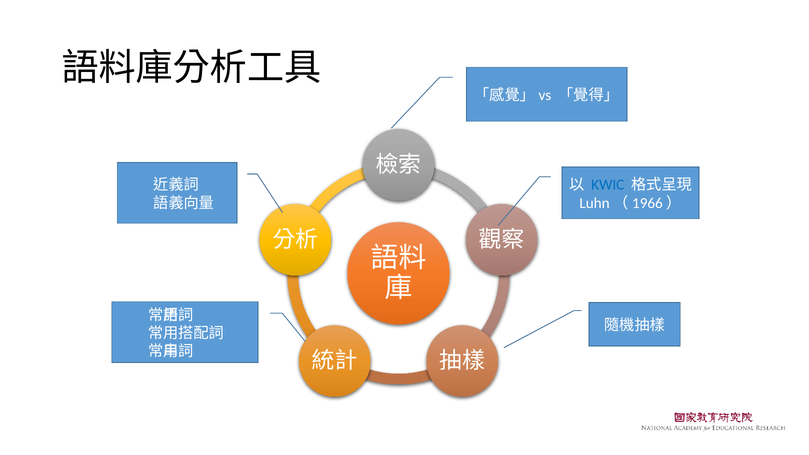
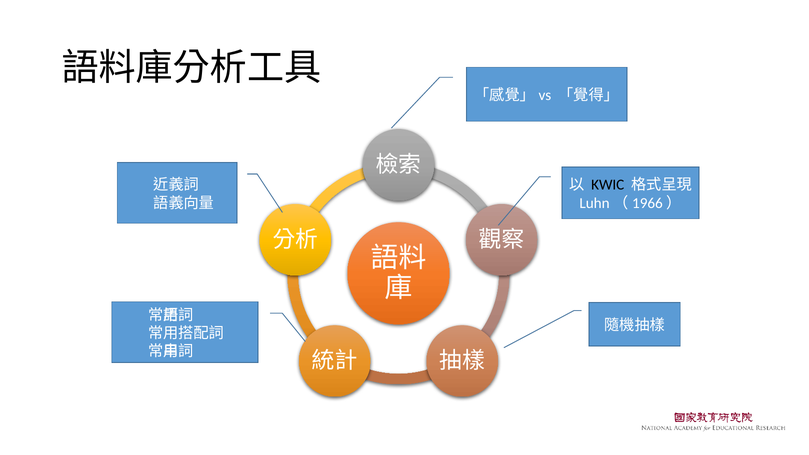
KWIC colour: blue -> black
